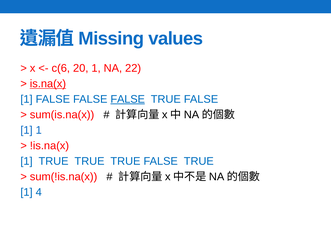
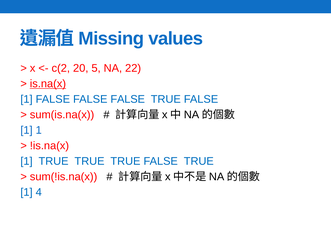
c(6: c(6 -> c(2
20 1: 1 -> 5
FALSE at (128, 99) underline: present -> none
